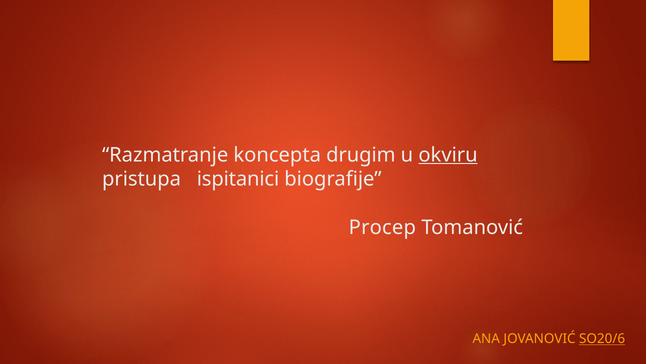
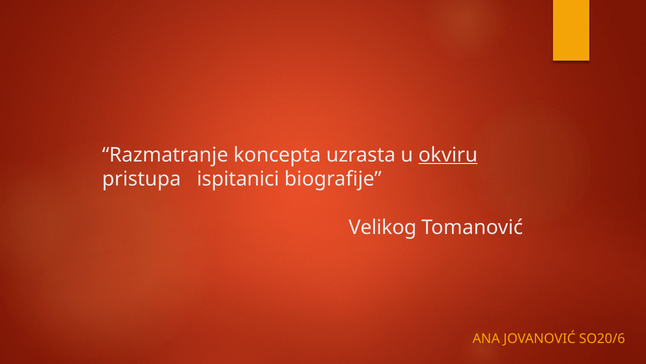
drugim: drugim -> uzrasta
Procep: Procep -> Velikog
SO20/6 underline: present -> none
